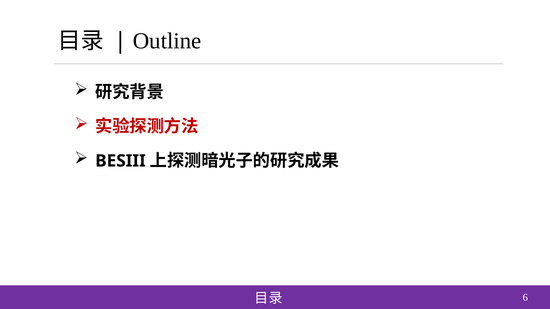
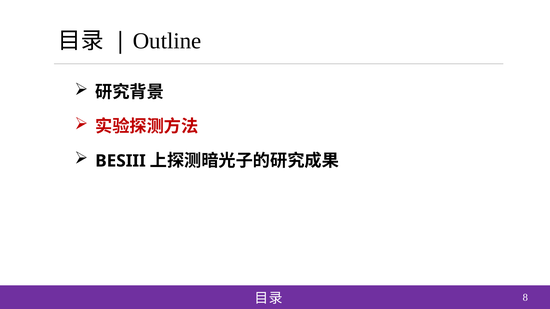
6: 6 -> 8
